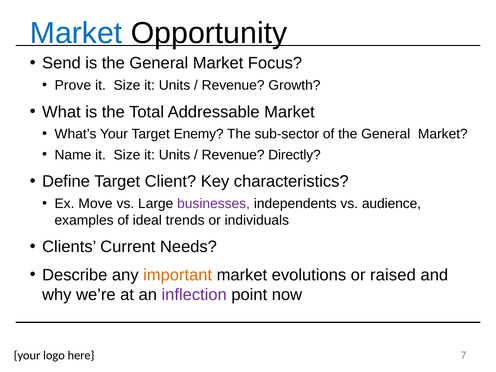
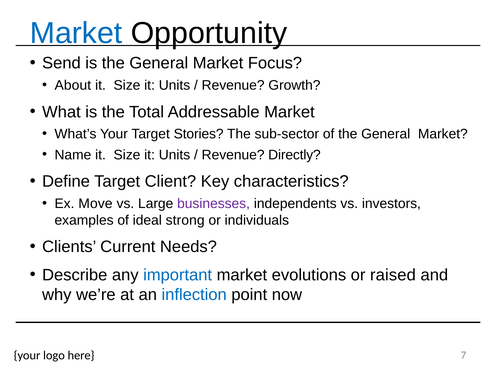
Prove: Prove -> About
Enemy: Enemy -> Stories
audience: audience -> investors
trends: trends -> strong
important colour: orange -> blue
inflection colour: purple -> blue
